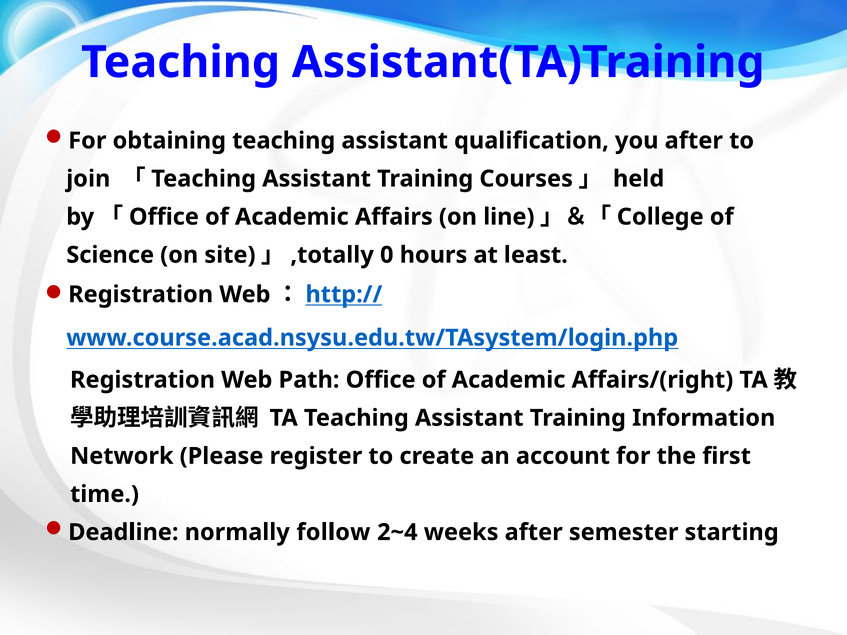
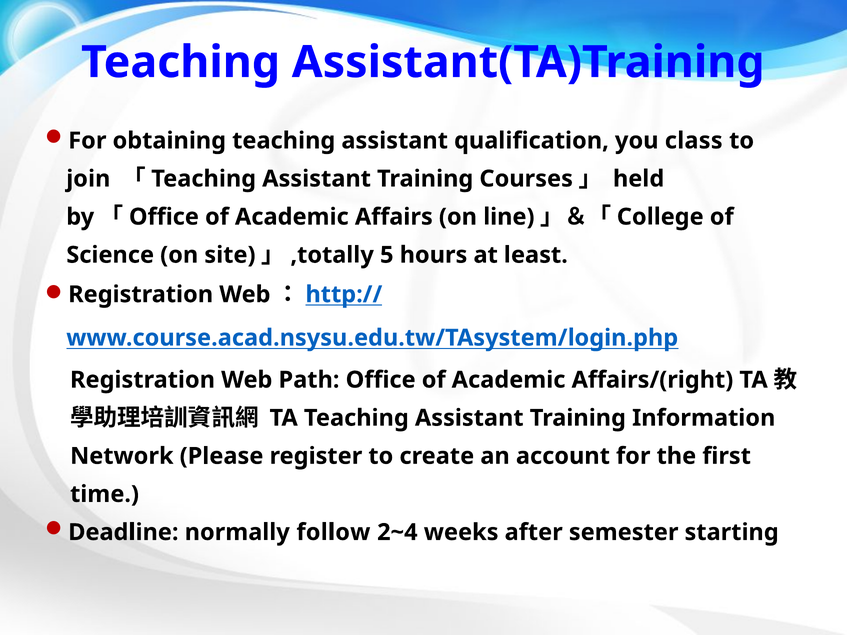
you after: after -> class
0: 0 -> 5
